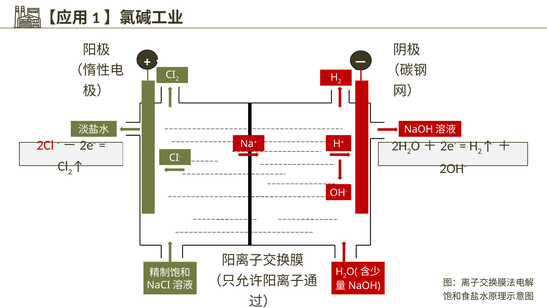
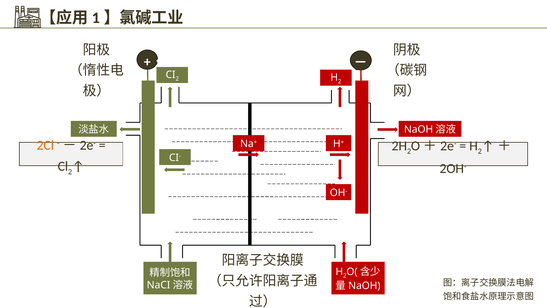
2Cl colour: red -> orange
